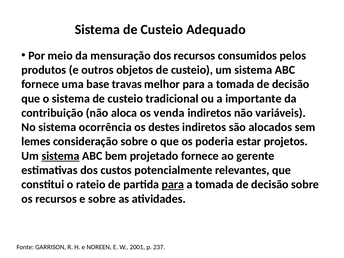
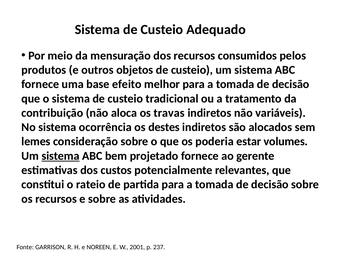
travas: travas -> efeito
importante: importante -> tratamento
venda: venda -> travas
projetos: projetos -> volumes
para at (173, 185) underline: present -> none
